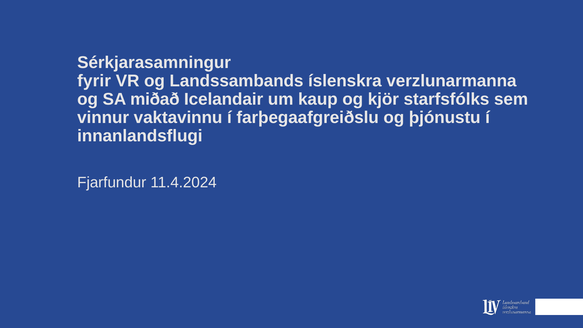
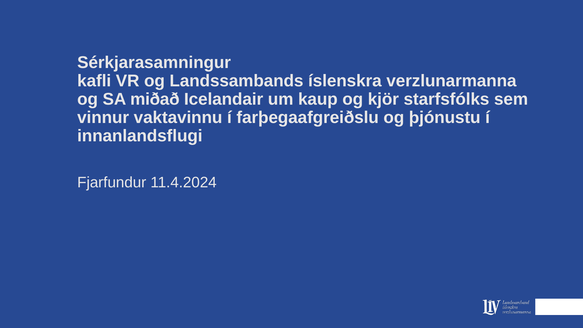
fyrir: fyrir -> kafli
